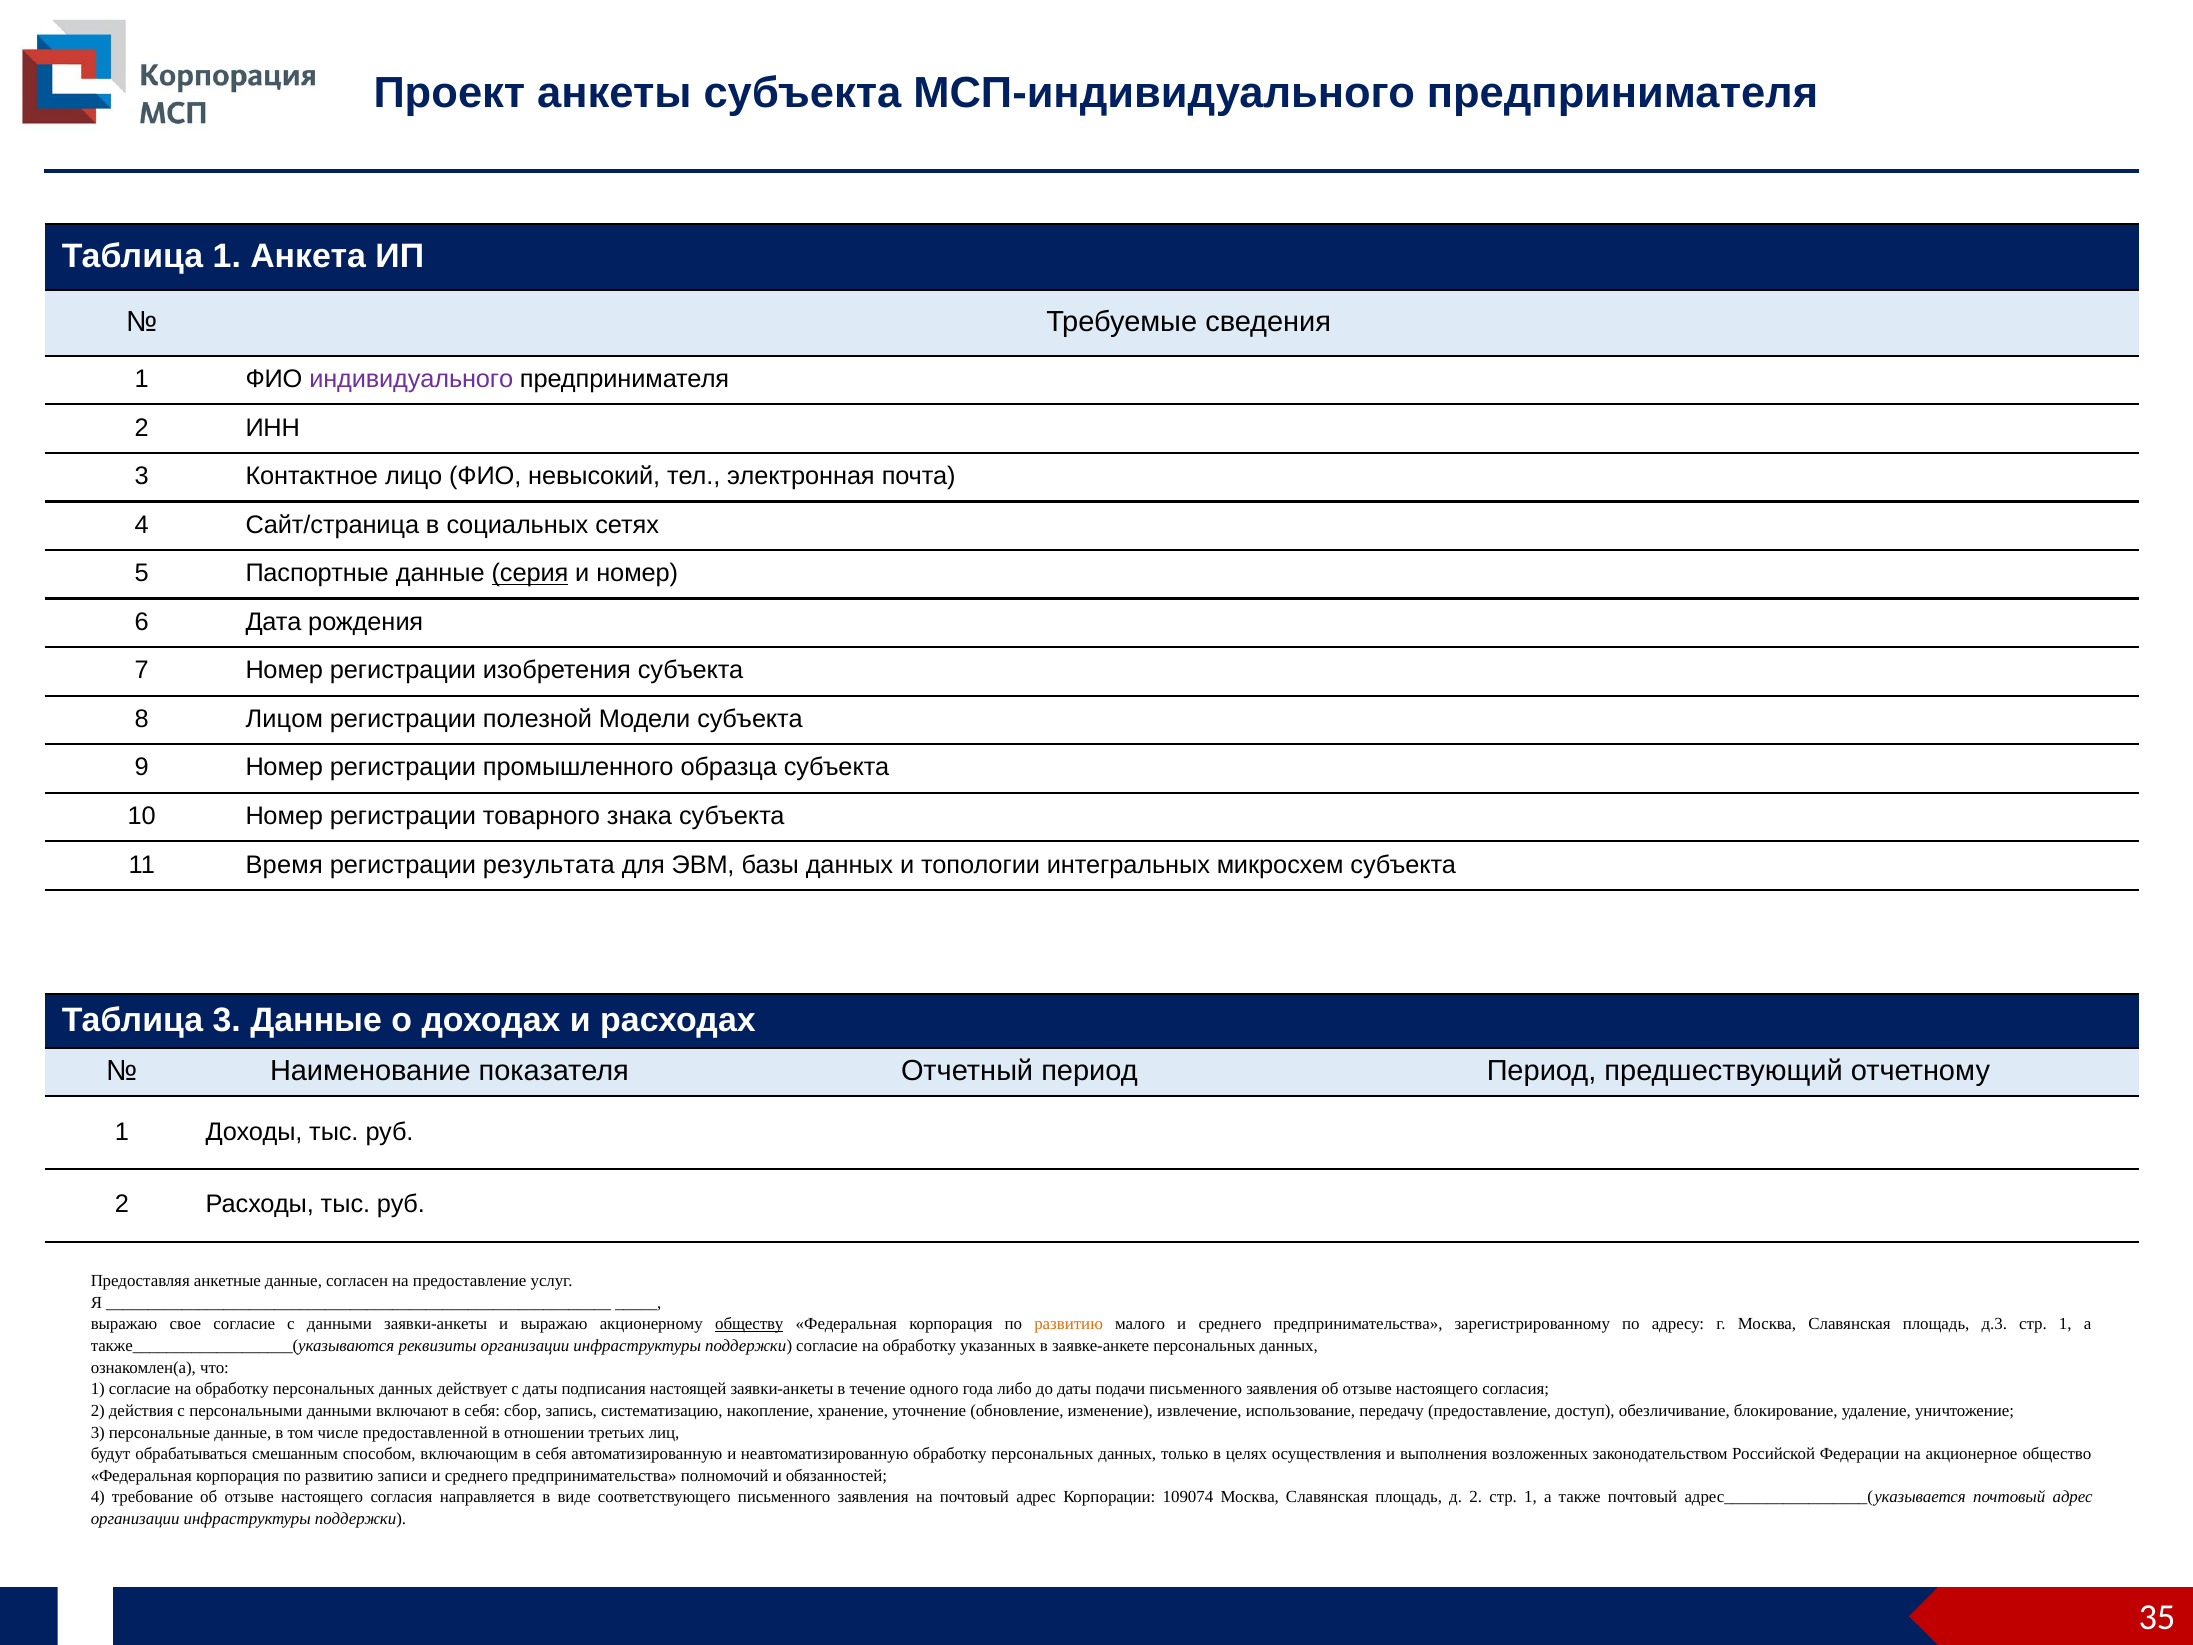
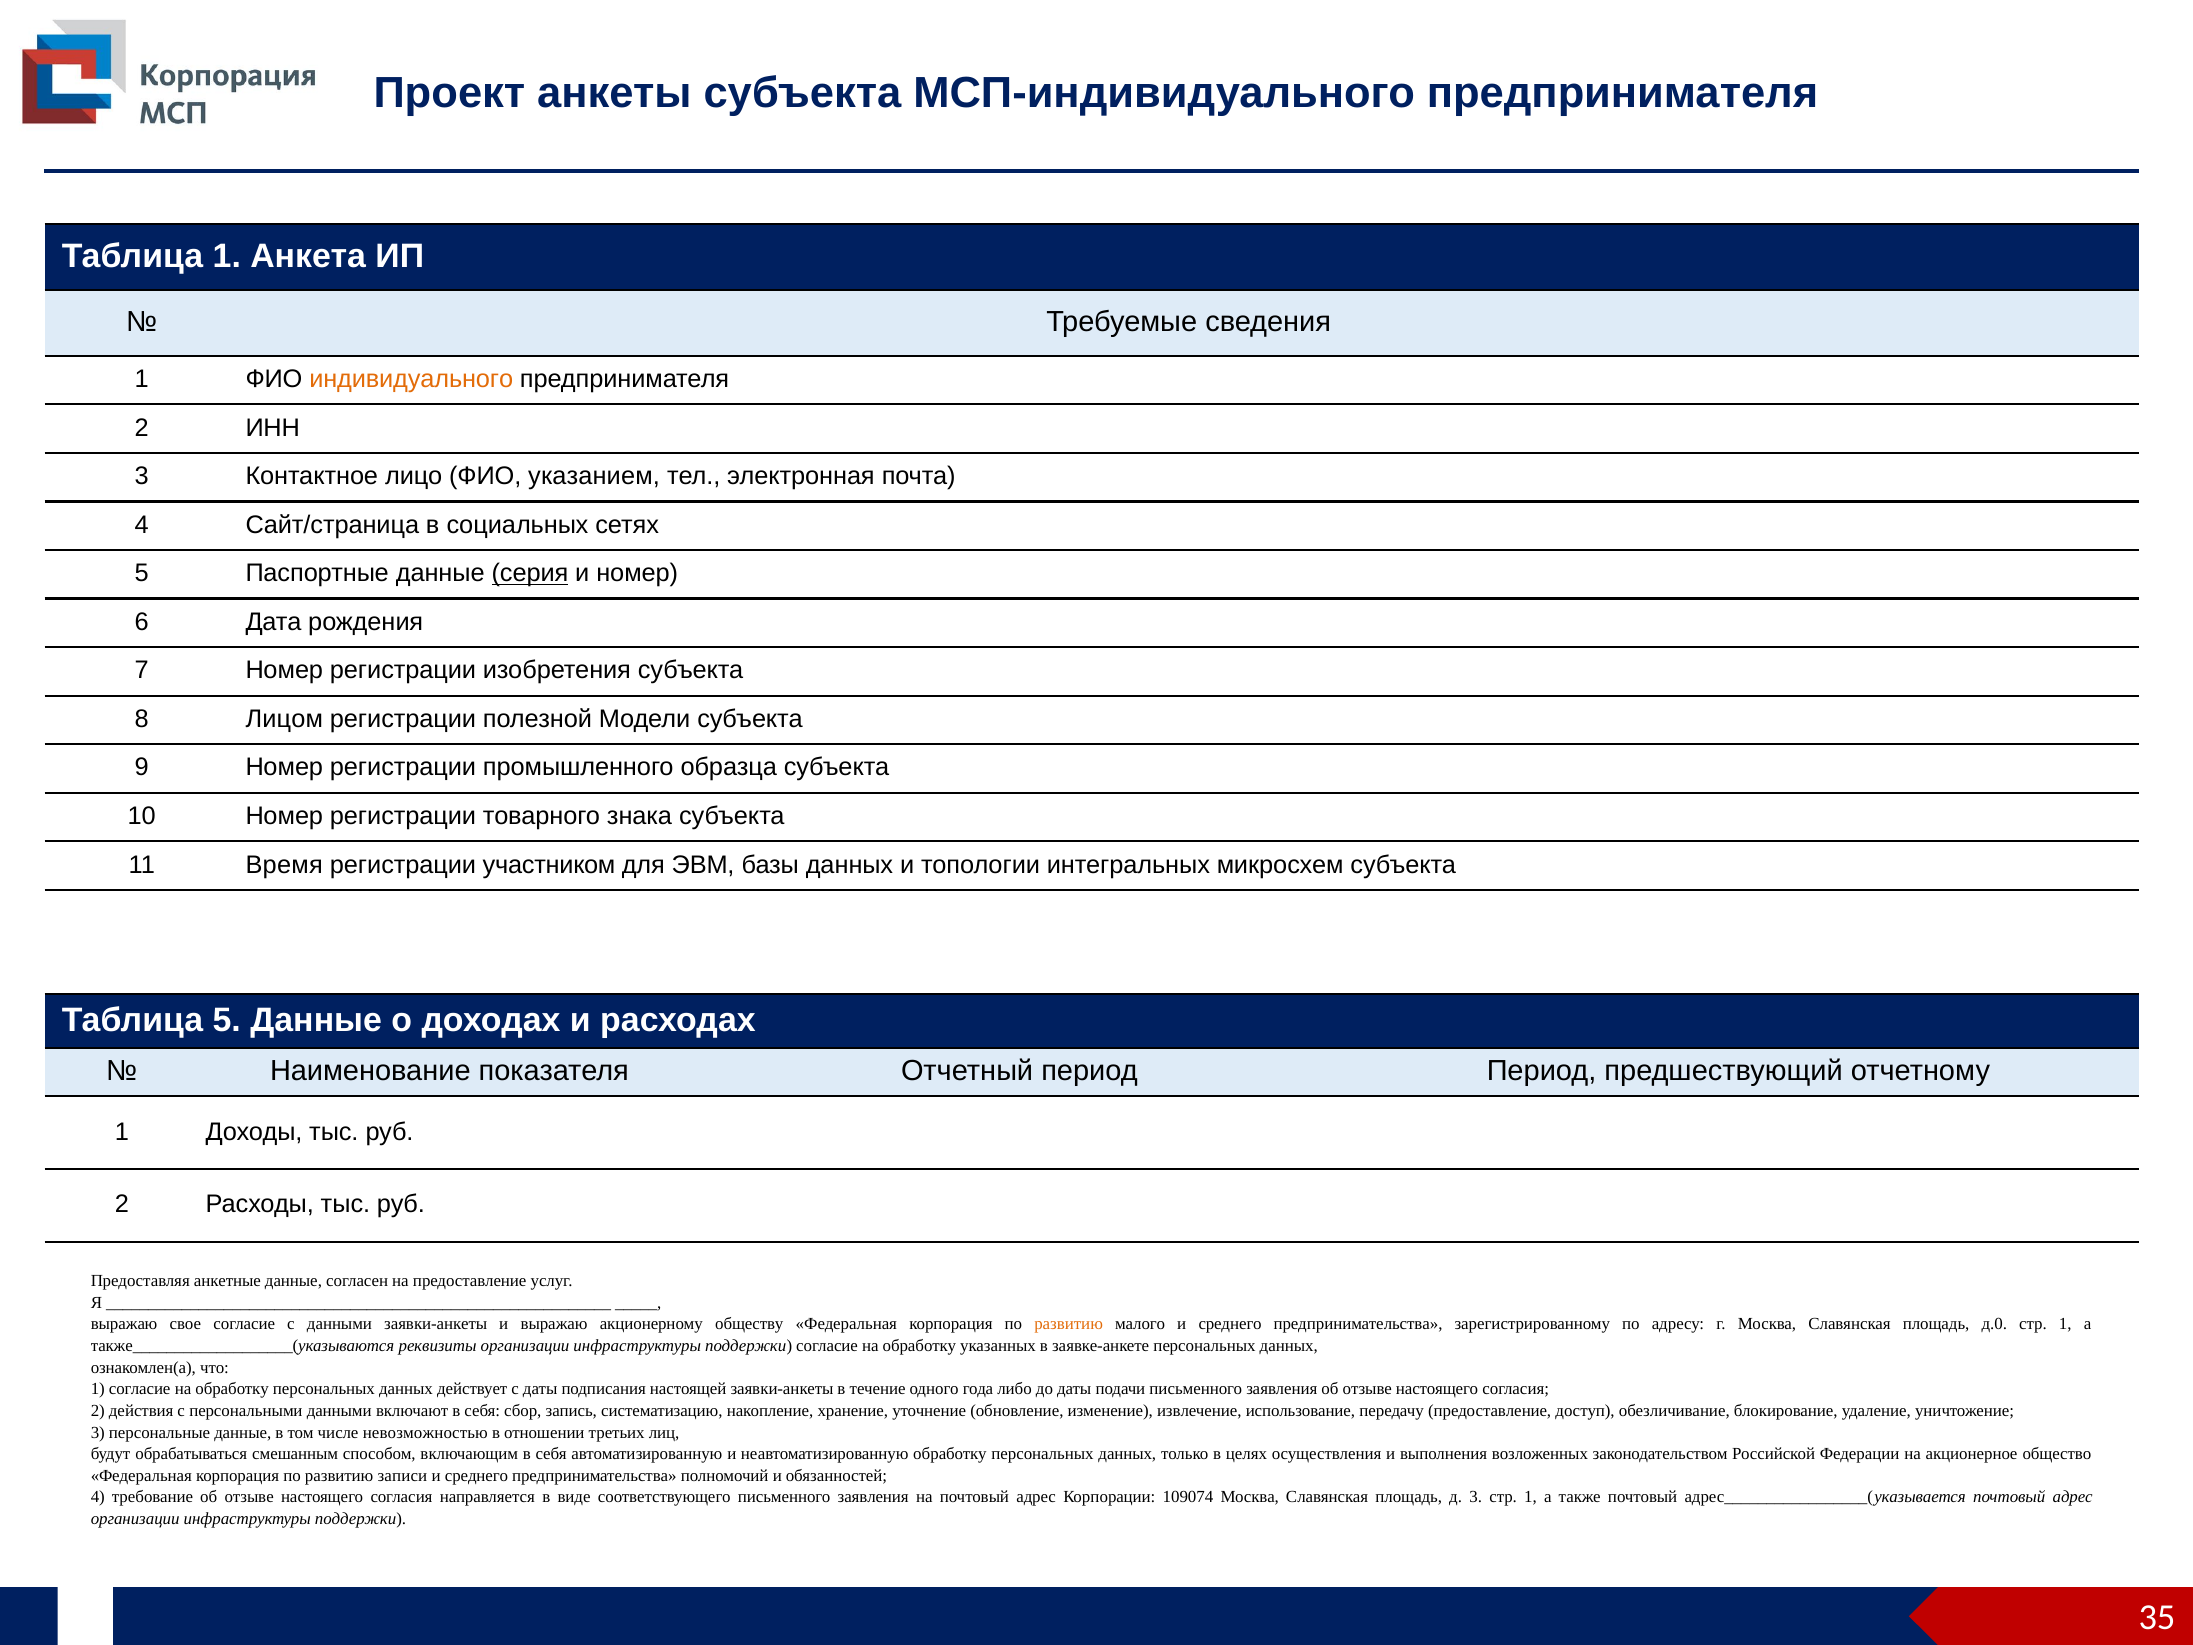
индивидуального colour: purple -> orange
невысокий: невысокий -> указанием
результата: результата -> участником
Таблица 3: 3 -> 5
обществу underline: present -> none
д.3: д.3 -> д.0
предоставленной: предоставленной -> невозможностью
д 2: 2 -> 3
